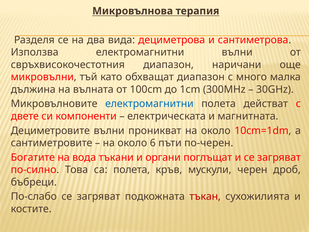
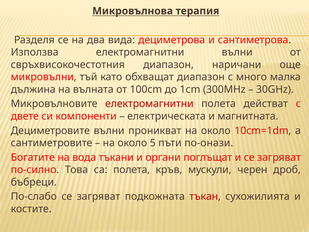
електромагнитни at (149, 104) colour: blue -> red
6: 6 -> 5
по-черен: по-черен -> по-онази
